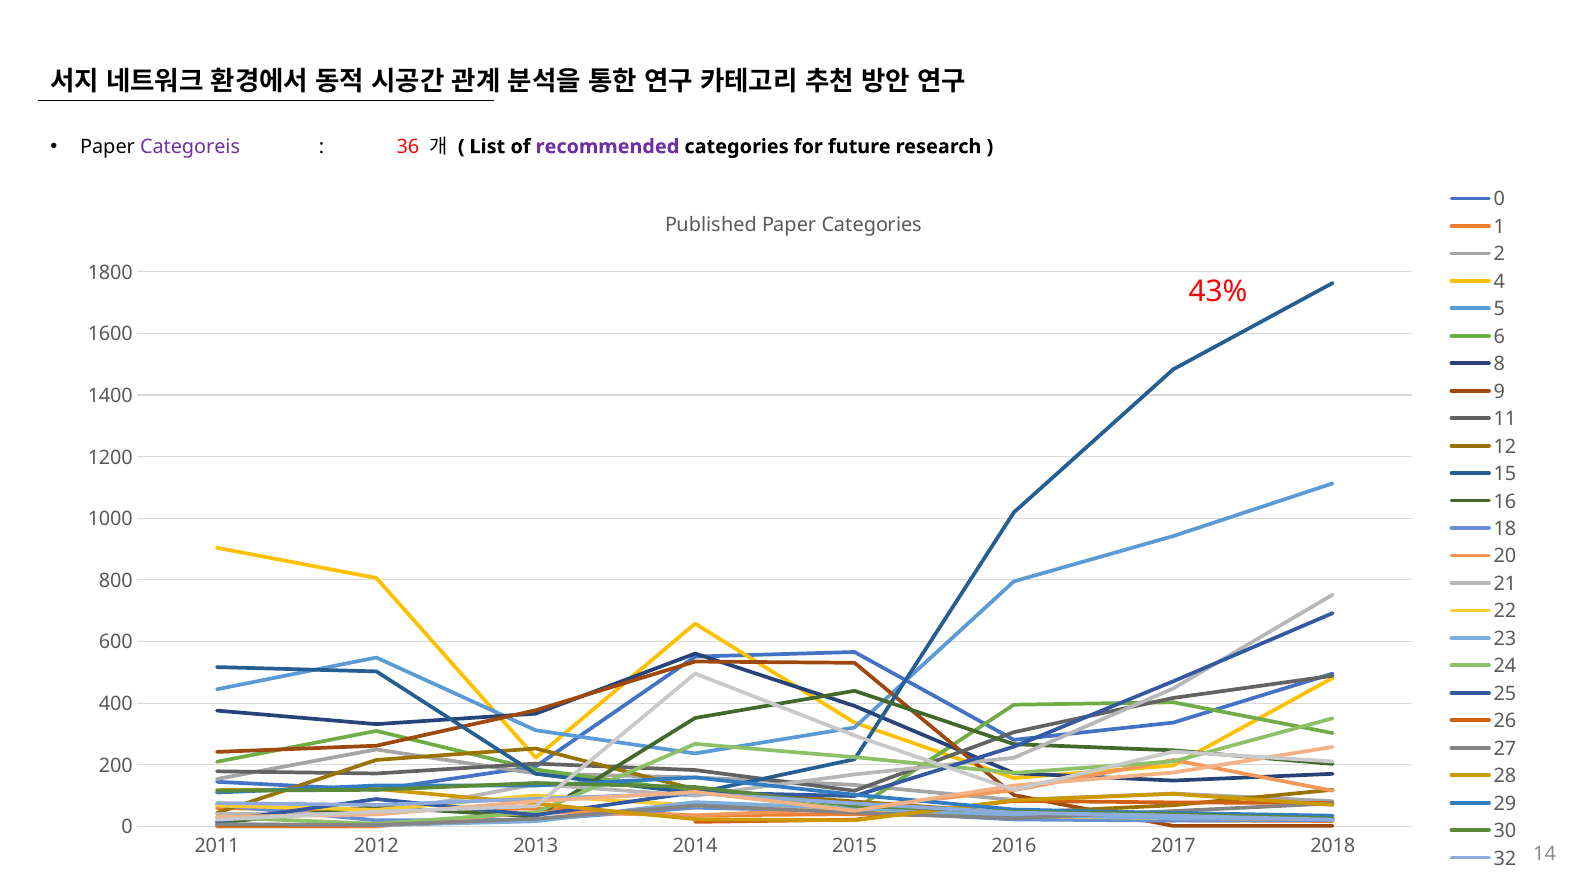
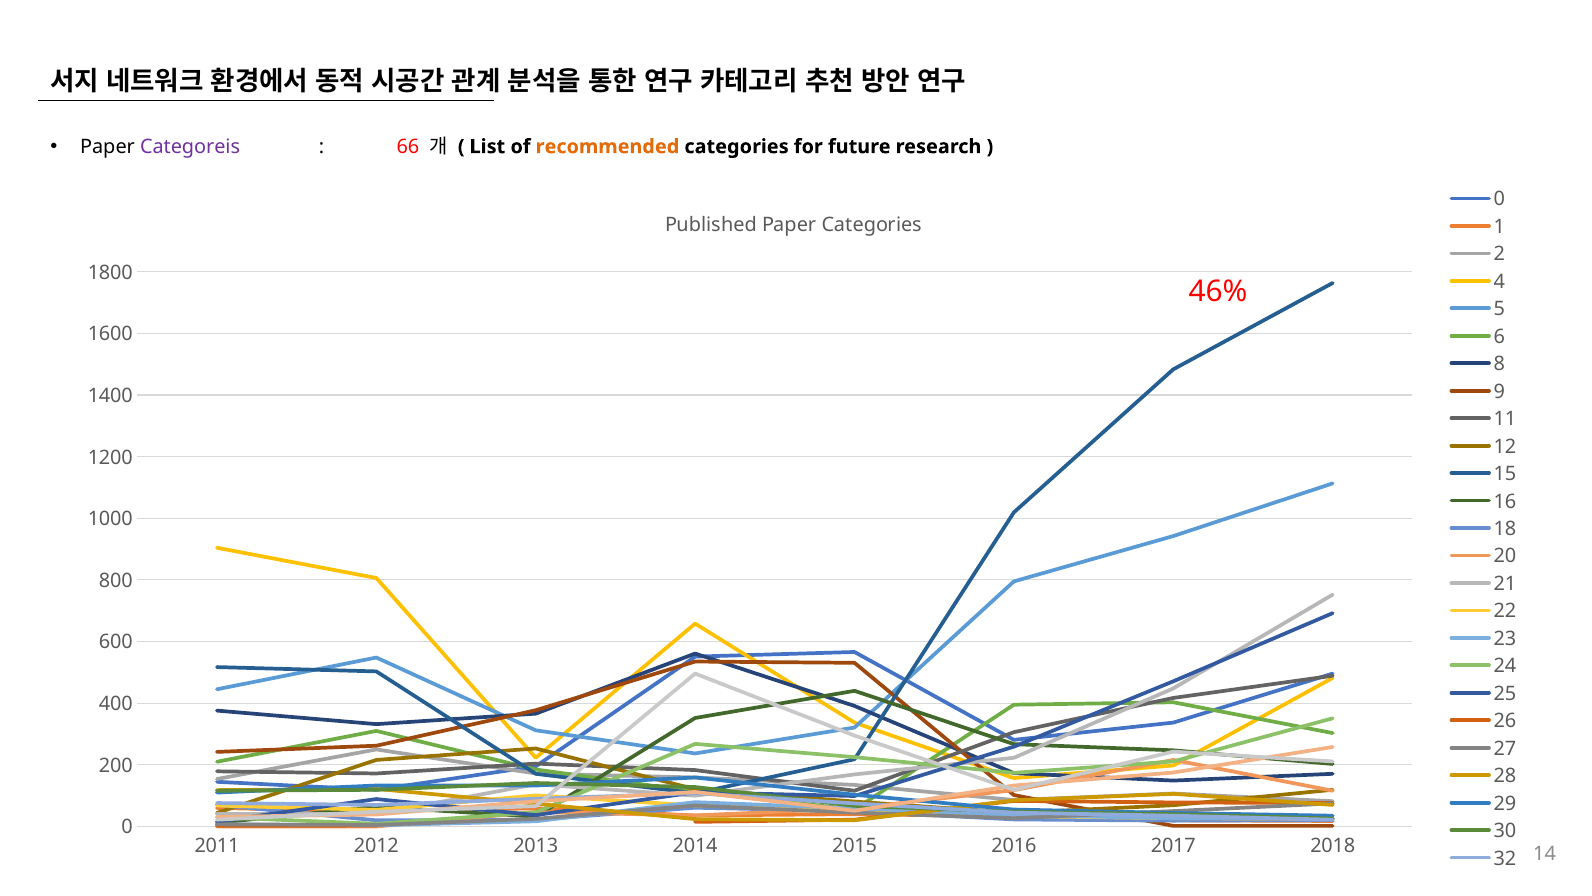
36: 36 -> 66
recommended colour: purple -> orange
43%: 43% -> 46%
